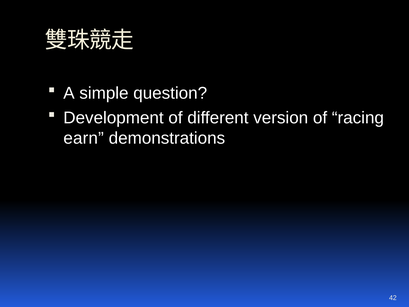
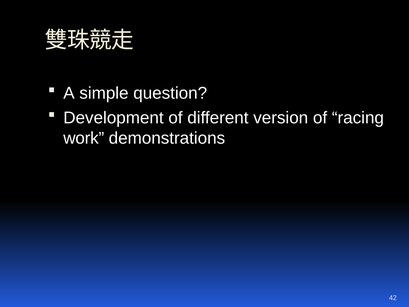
earn: earn -> work
